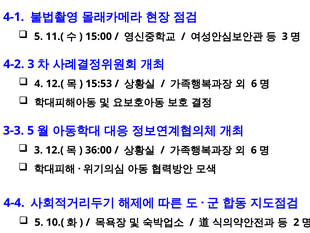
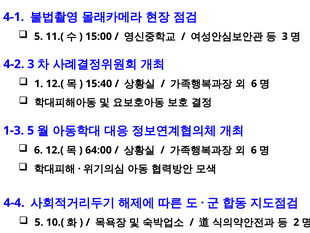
4: 4 -> 1
15:53: 15:53 -> 15:40
3-3: 3-3 -> 1-3
3 at (38, 150): 3 -> 6
36:00: 36:00 -> 64:00
